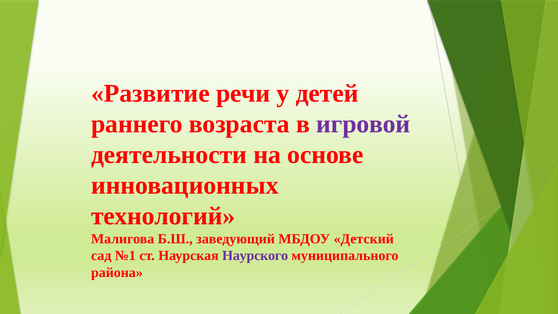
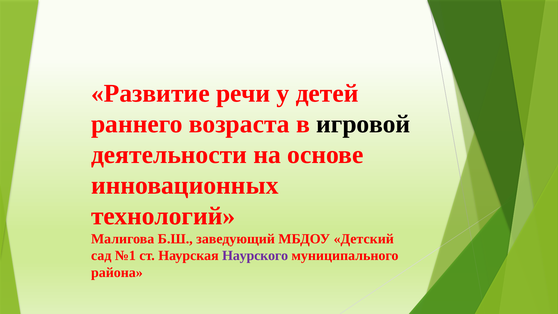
игровой colour: purple -> black
